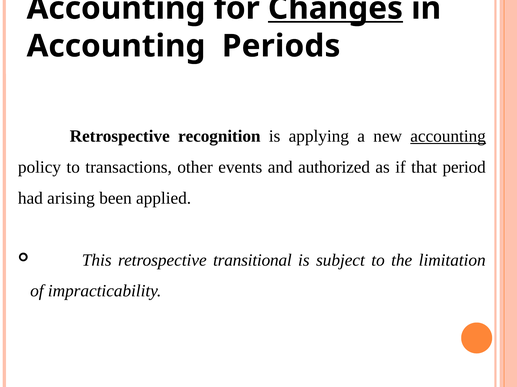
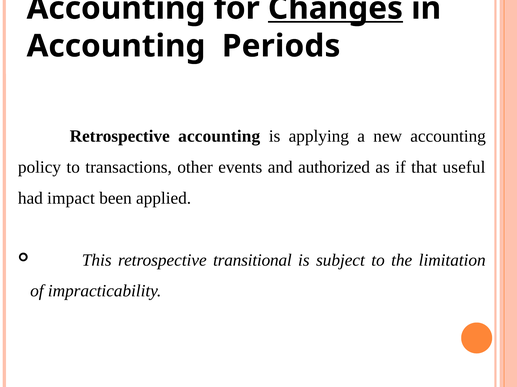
Retrospective recognition: recognition -> accounting
accounting at (448, 136) underline: present -> none
period: period -> useful
arising: arising -> impact
